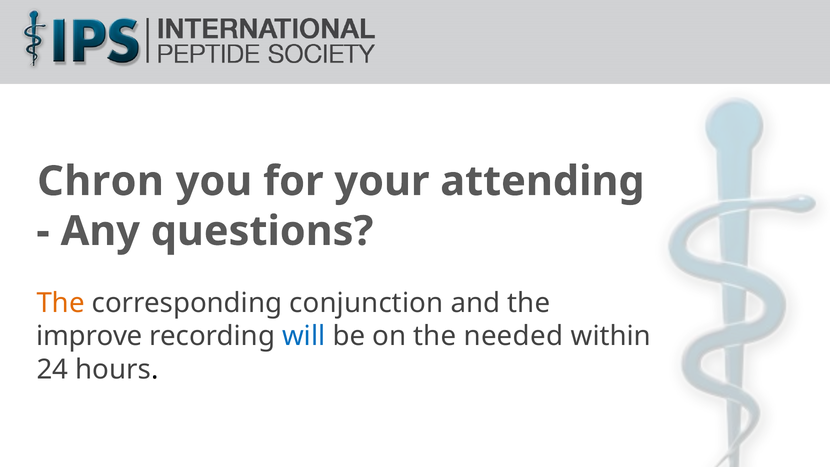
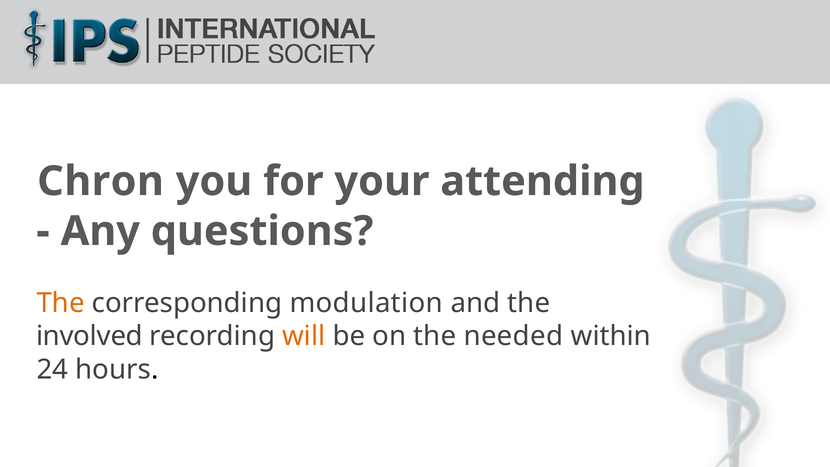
conjunction: conjunction -> modulation
improve: improve -> involved
will colour: blue -> orange
